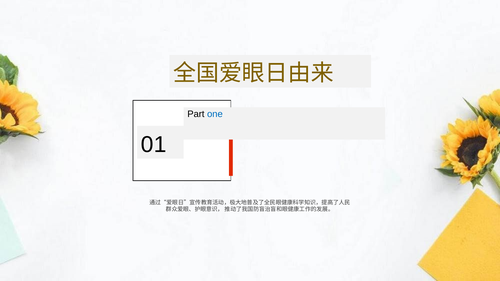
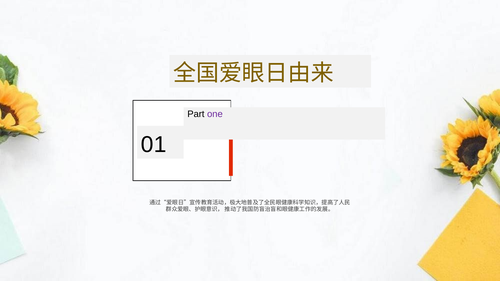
one colour: blue -> purple
